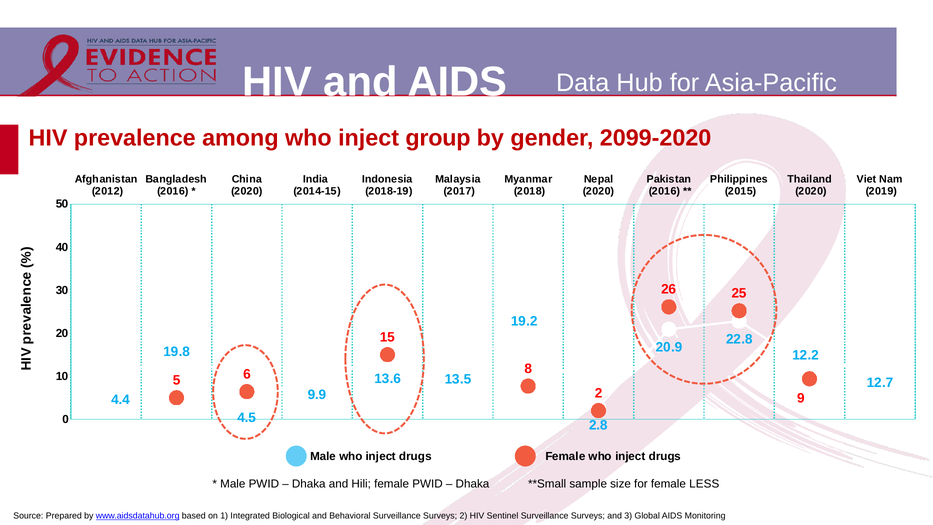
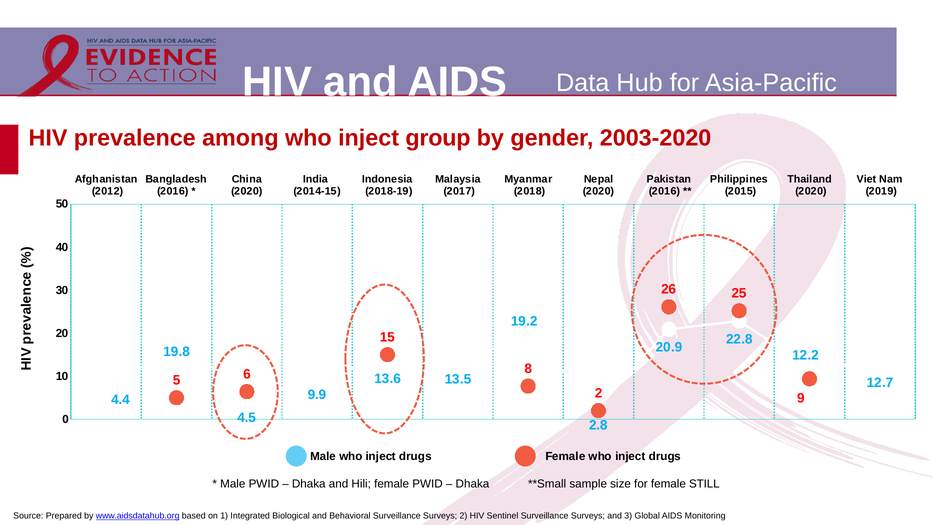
2099-2020: 2099-2020 -> 2003-2020
LESS: LESS -> STILL
